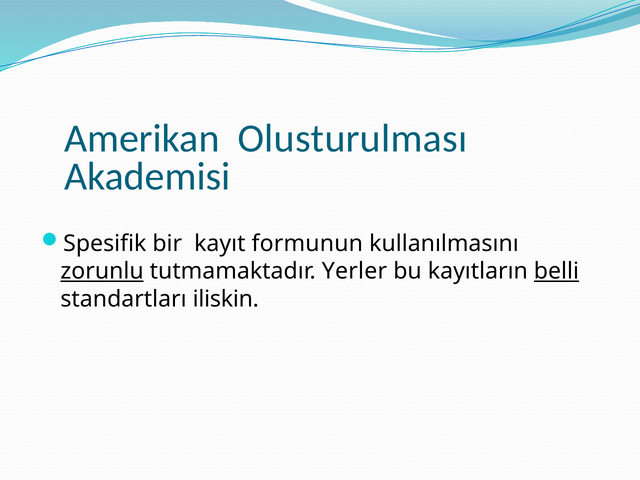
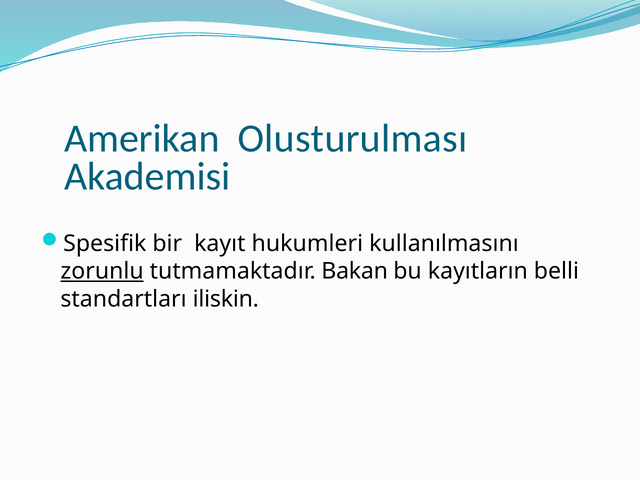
formunun: formunun -> hukumleri
Yerler: Yerler -> Bakan
belli underline: present -> none
